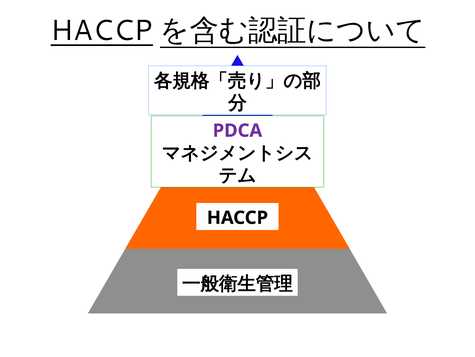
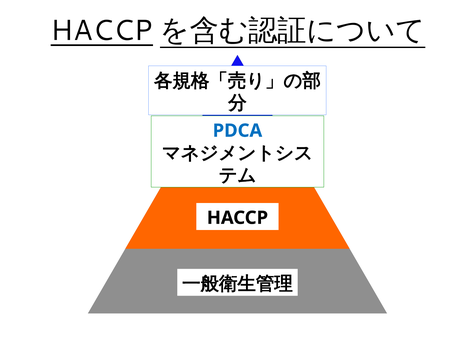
PDCA colour: purple -> blue
